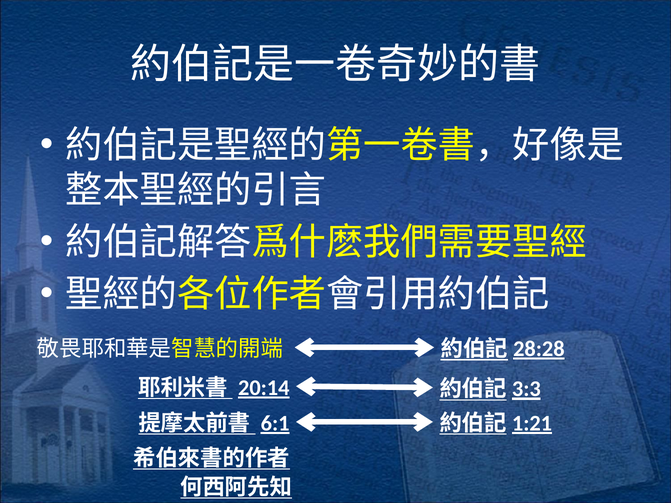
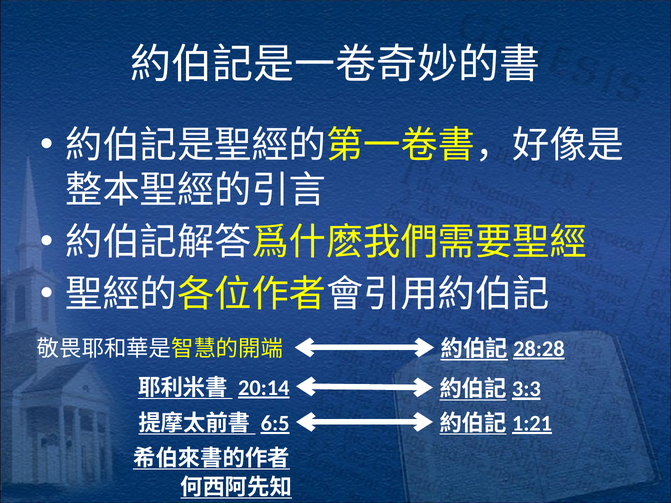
6:1: 6:1 -> 6:5
